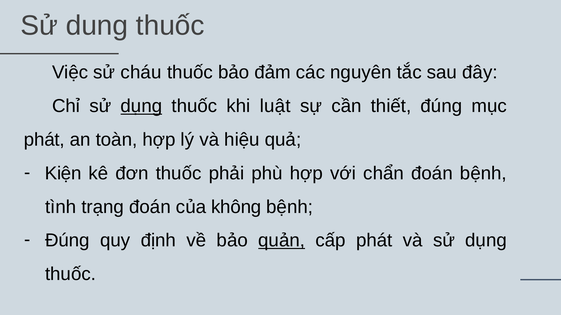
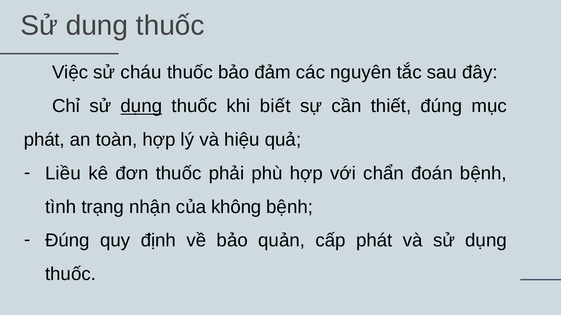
luật: luật -> biết
Kiện: Kiện -> Liều
trạng đoán: đoán -> nhận
quản underline: present -> none
